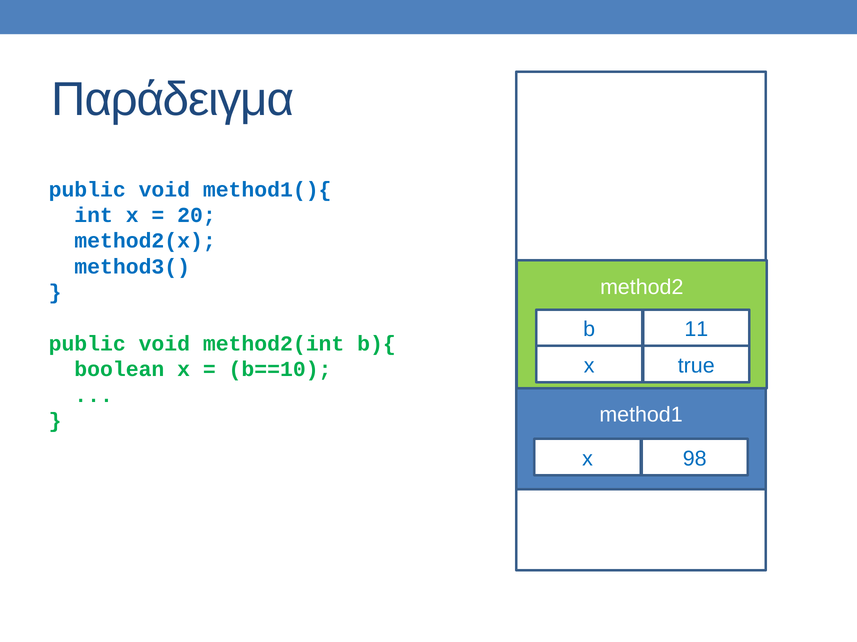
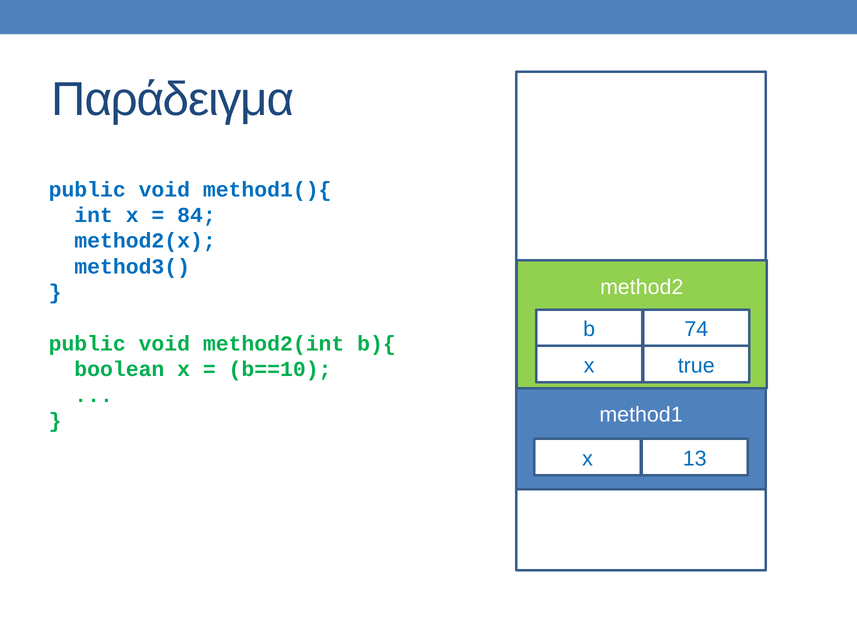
20: 20 -> 84
11: 11 -> 74
98: 98 -> 13
